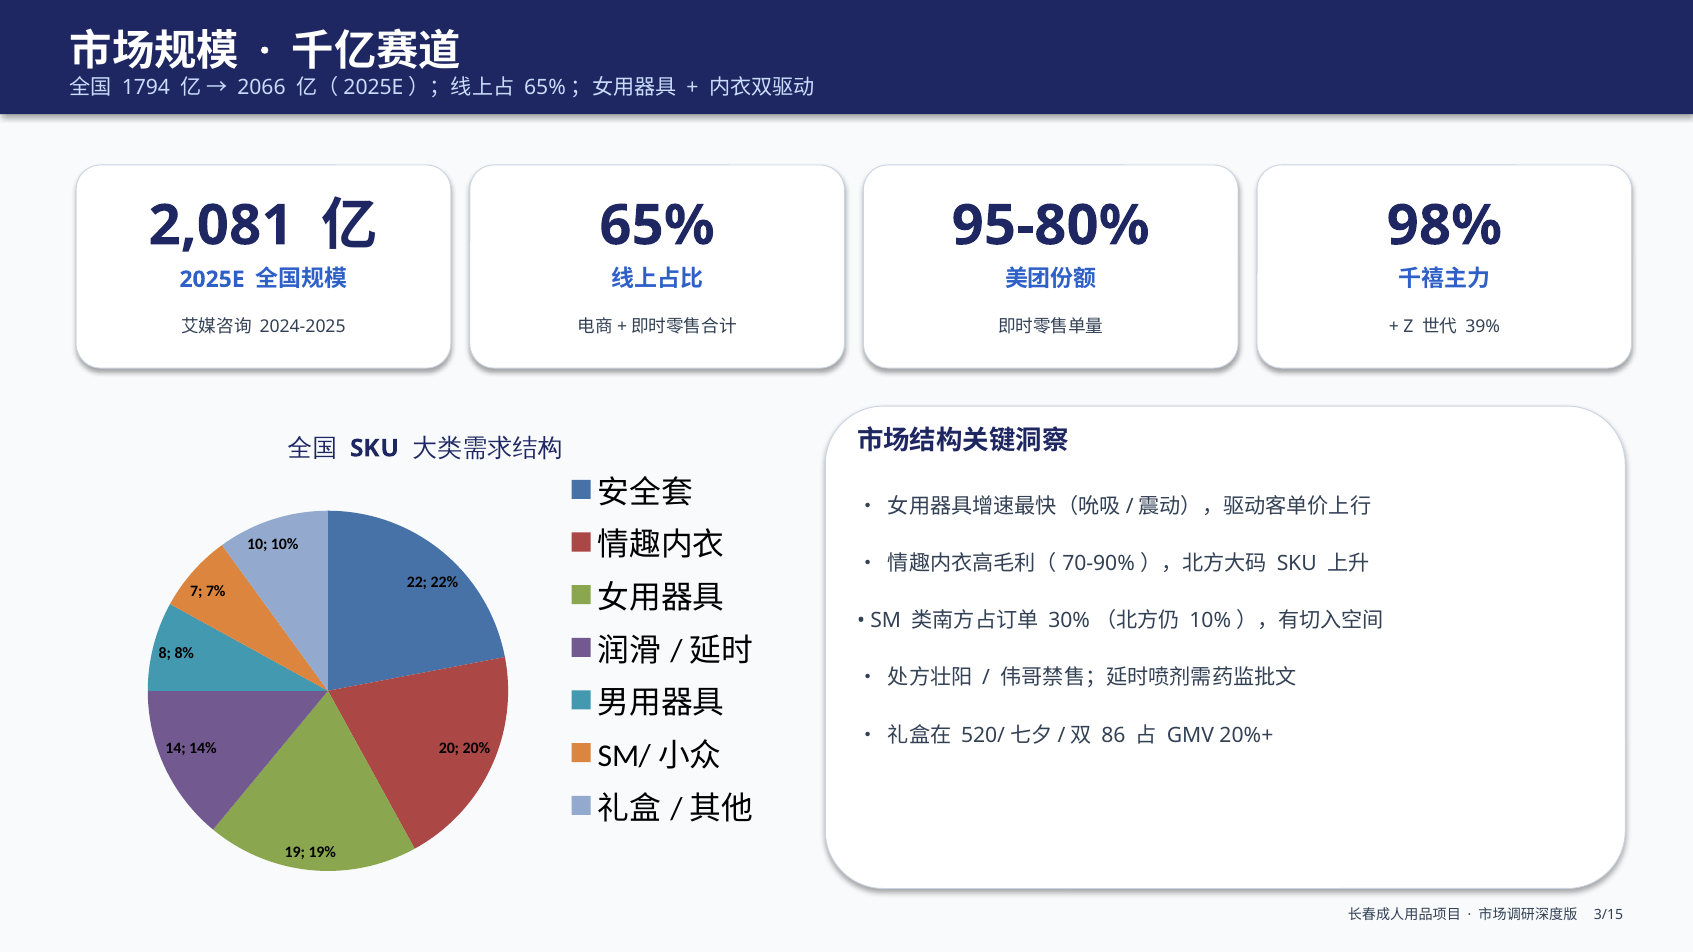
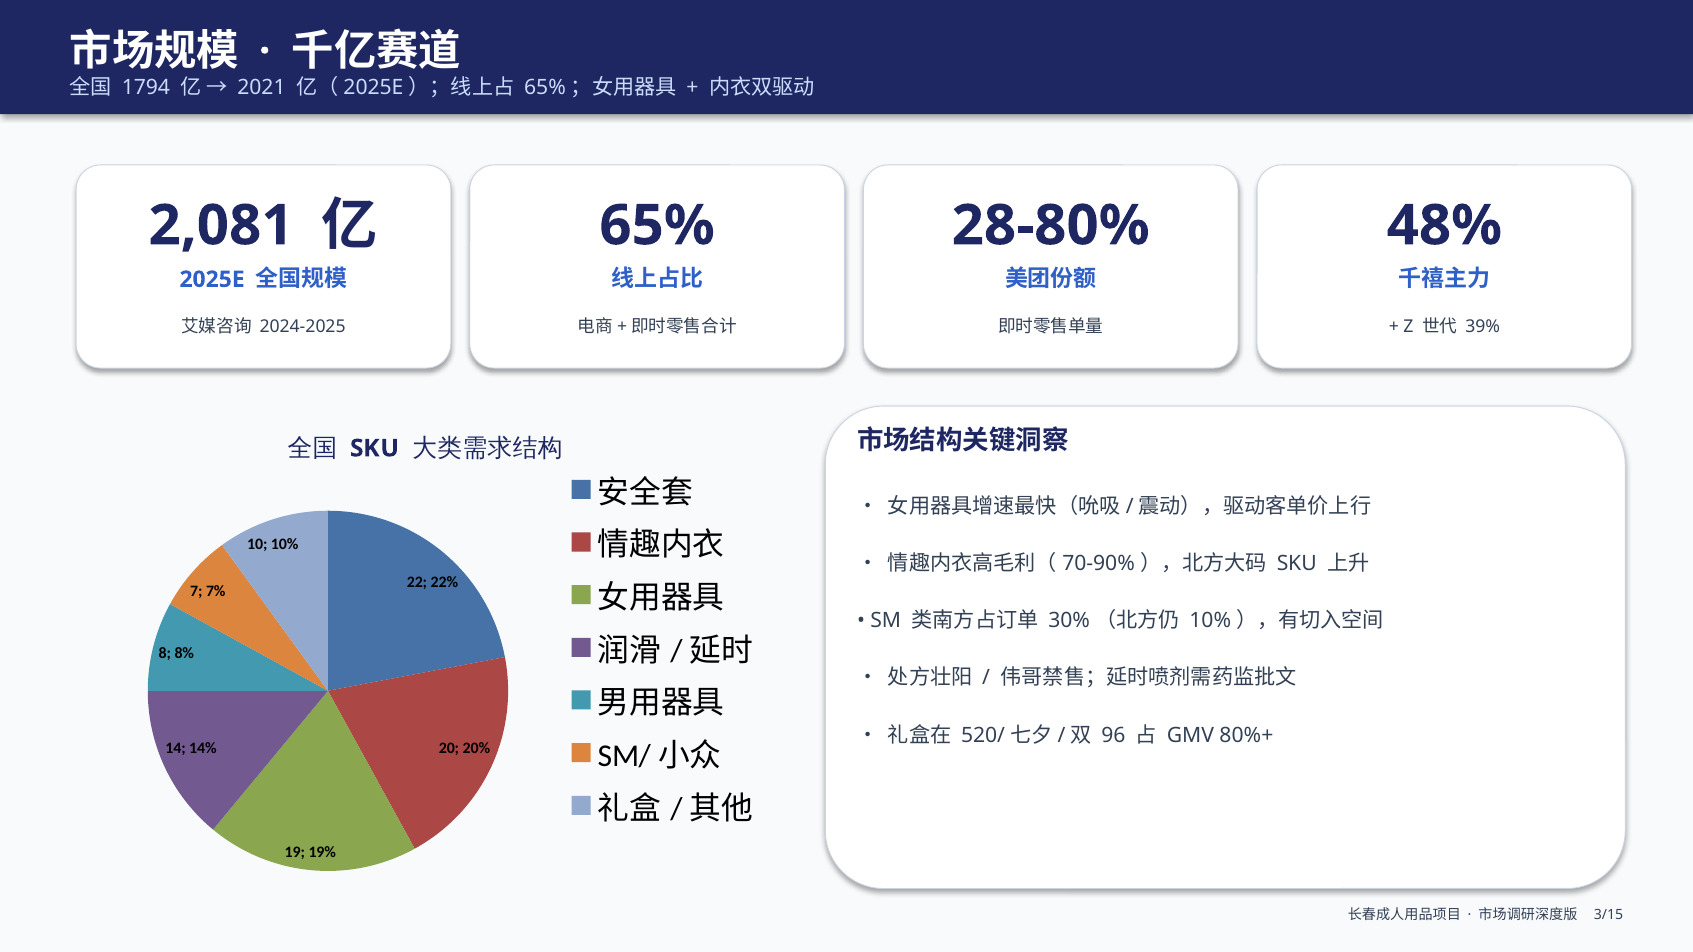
2066: 2066 -> 2021
95-80%: 95-80% -> 28-80%
98%: 98% -> 48%
86: 86 -> 96
20%+: 20%+ -> 80%+
